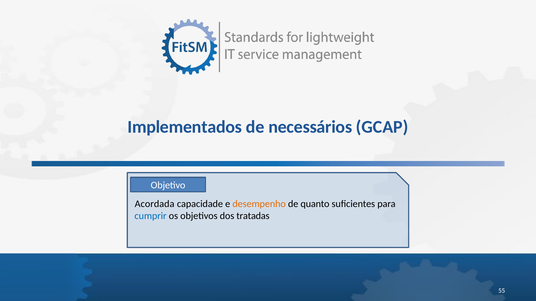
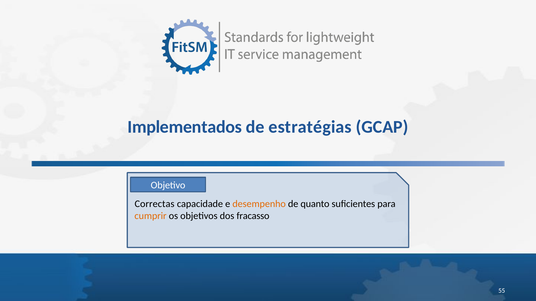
necessários: necessários -> estratégias
Acordada: Acordada -> Correctas
cumprir colour: blue -> orange
tratadas: tratadas -> fracasso
